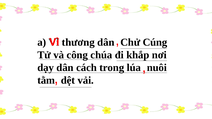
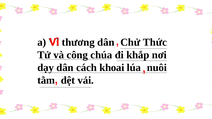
Cúng: Cúng -> Thức
trong: trong -> khoai
